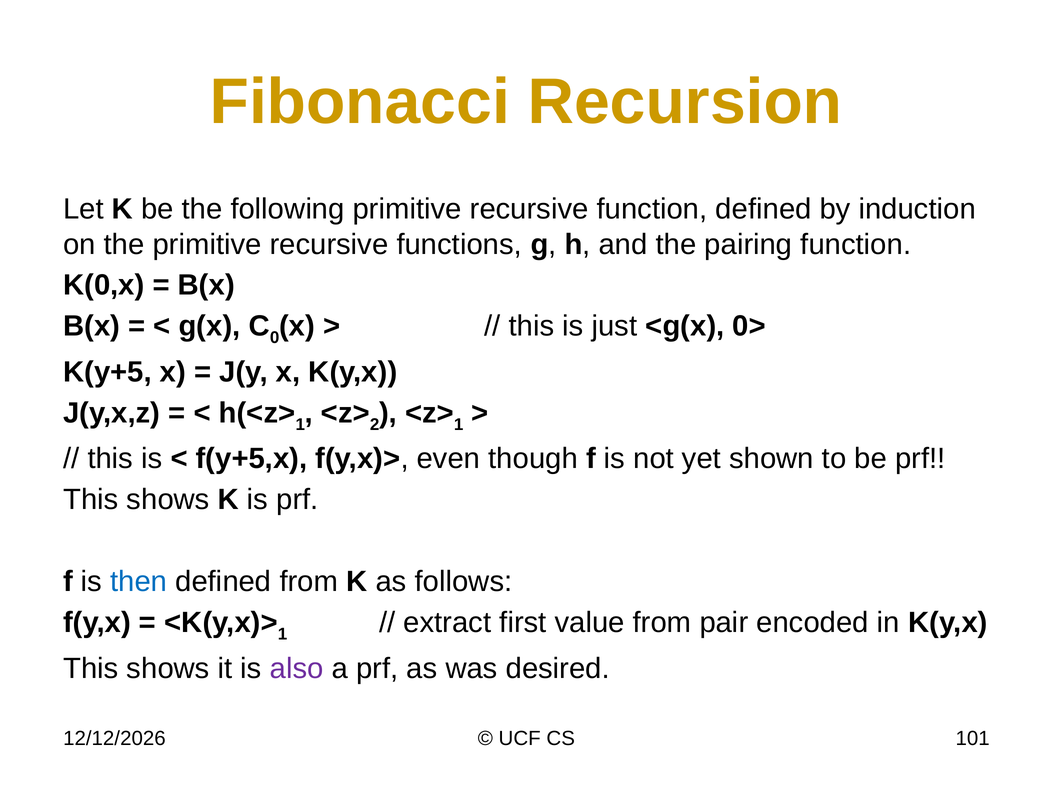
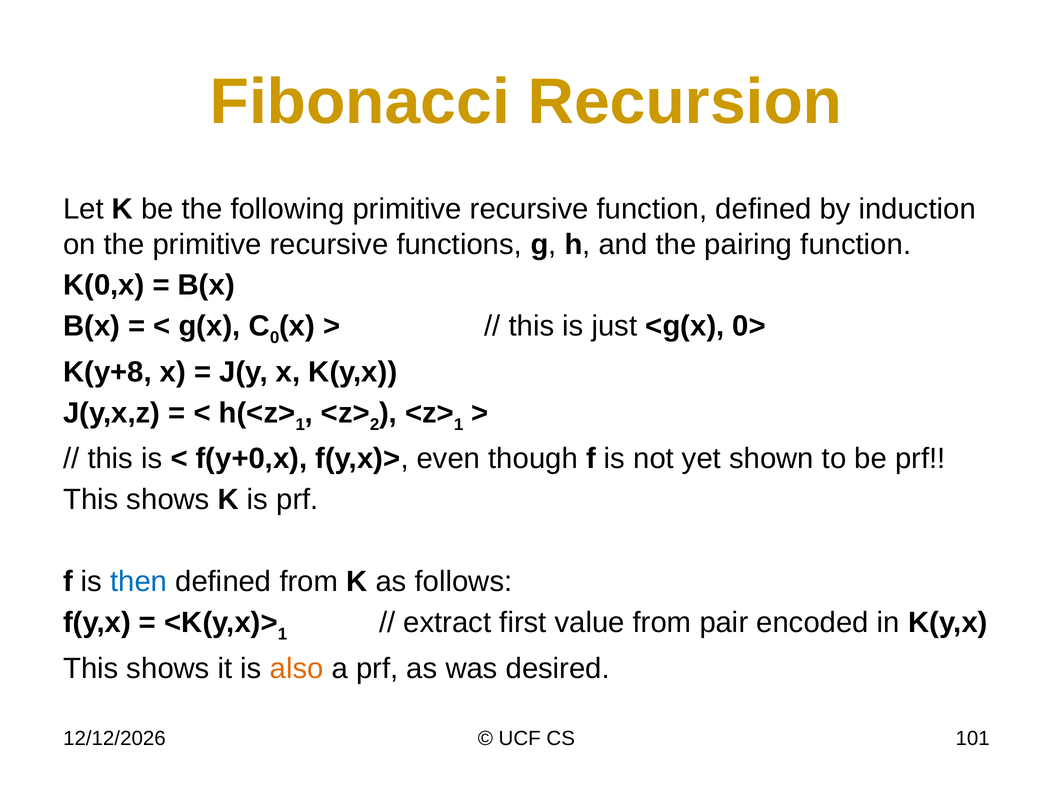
K(y+5: K(y+5 -> K(y+8
f(y+5,x: f(y+5,x -> f(y+0,x
also colour: purple -> orange
